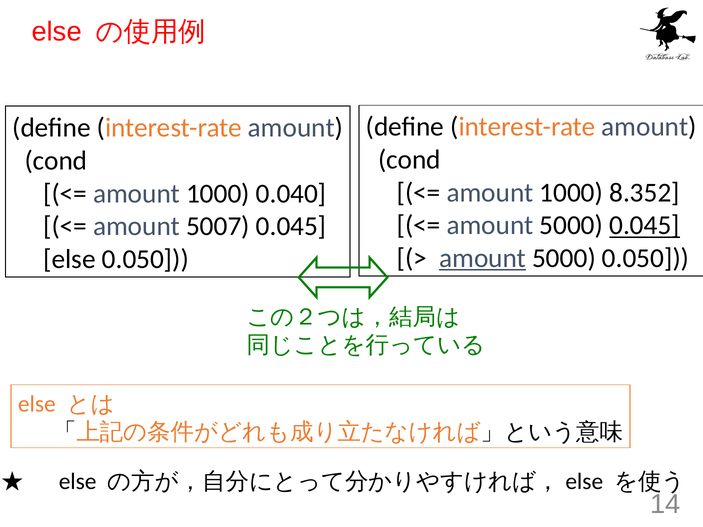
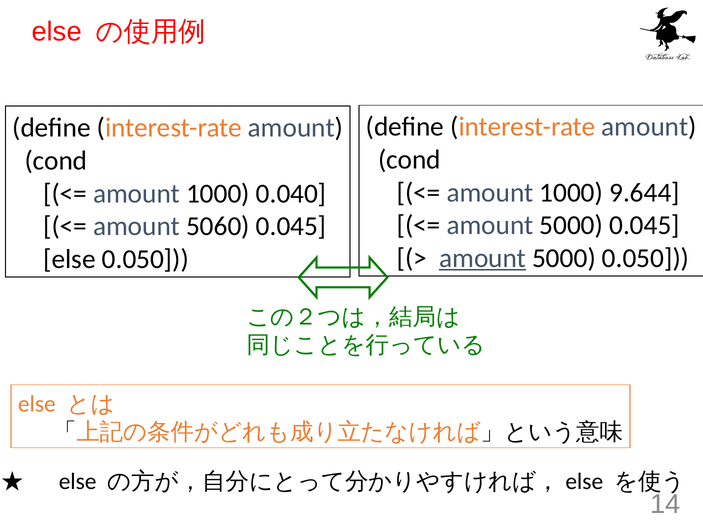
8.352: 8.352 -> 9.644
0.045 at (645, 225) underline: present -> none
5007: 5007 -> 5060
